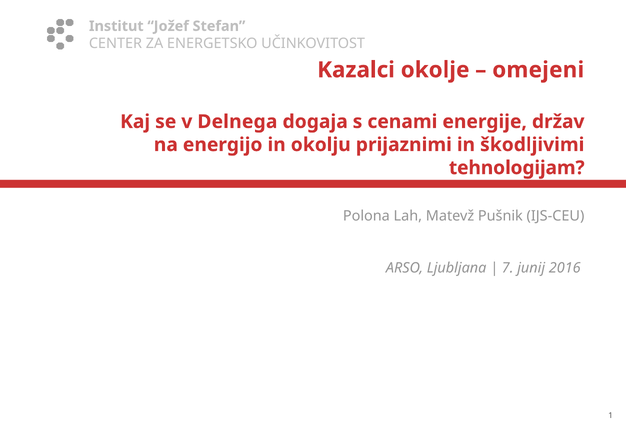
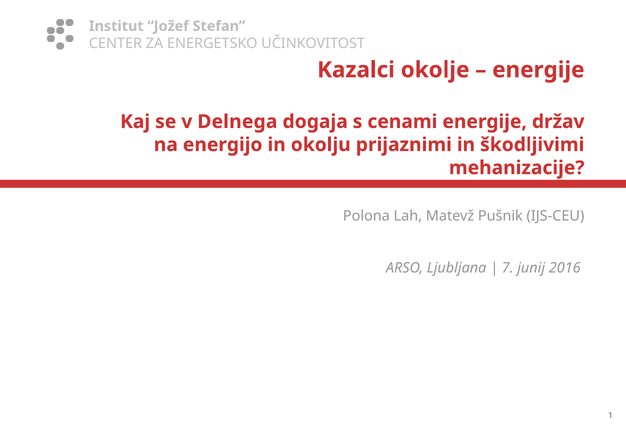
omejeni at (538, 70): omejeni -> energije
tehnologijam: tehnologijam -> mehanizacije
